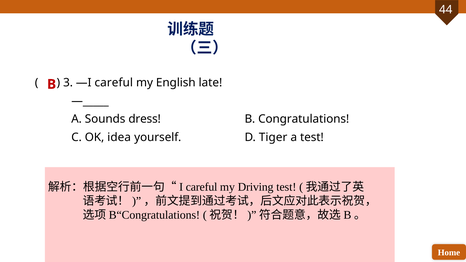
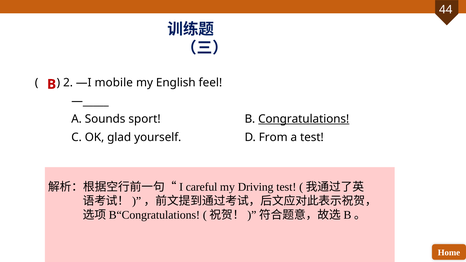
3: 3 -> 2
—I careful: careful -> mobile
late: late -> feel
dress: dress -> sport
Congratulations underline: none -> present
idea: idea -> glad
Tiger: Tiger -> From
